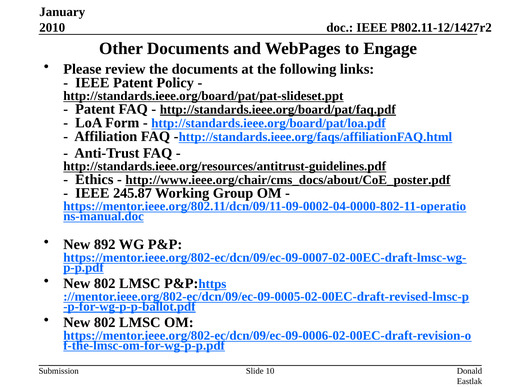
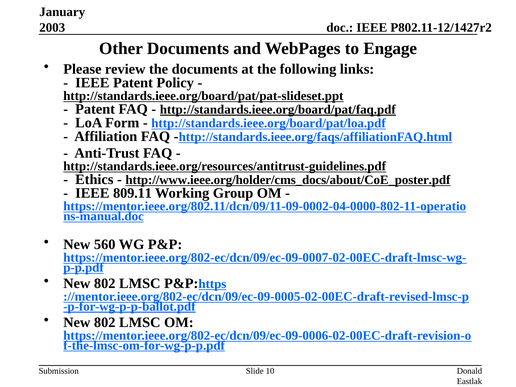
2010: 2010 -> 2003
http://www.ieee.org/chair/cms_docs/about/CoE_poster.pdf: http://www.ieee.org/chair/cms_docs/about/CoE_poster.pdf -> http://www.ieee.org/holder/cms_docs/about/CoE_poster.pdf
245.87: 245.87 -> 809.11
892: 892 -> 560
